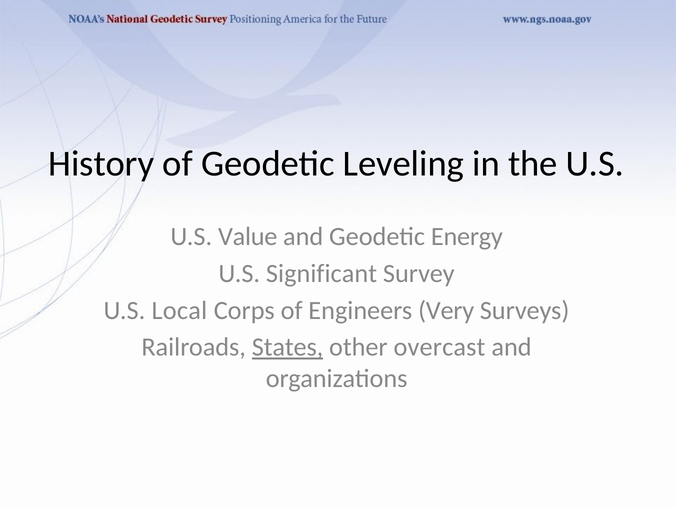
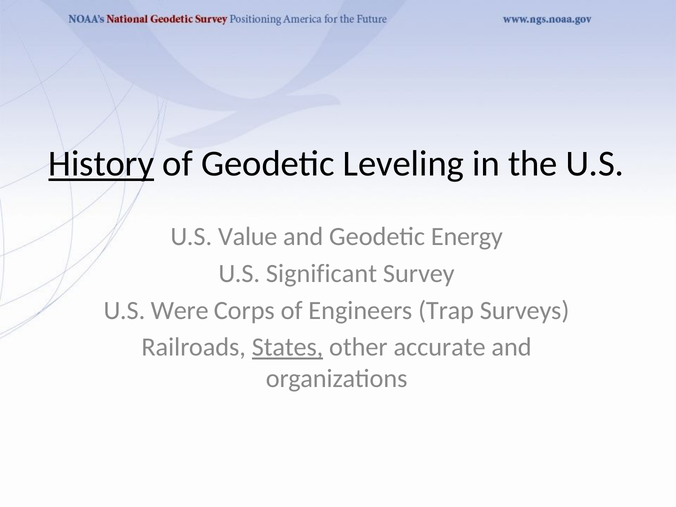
History underline: none -> present
Local: Local -> Were
Very: Very -> Trap
overcast: overcast -> accurate
